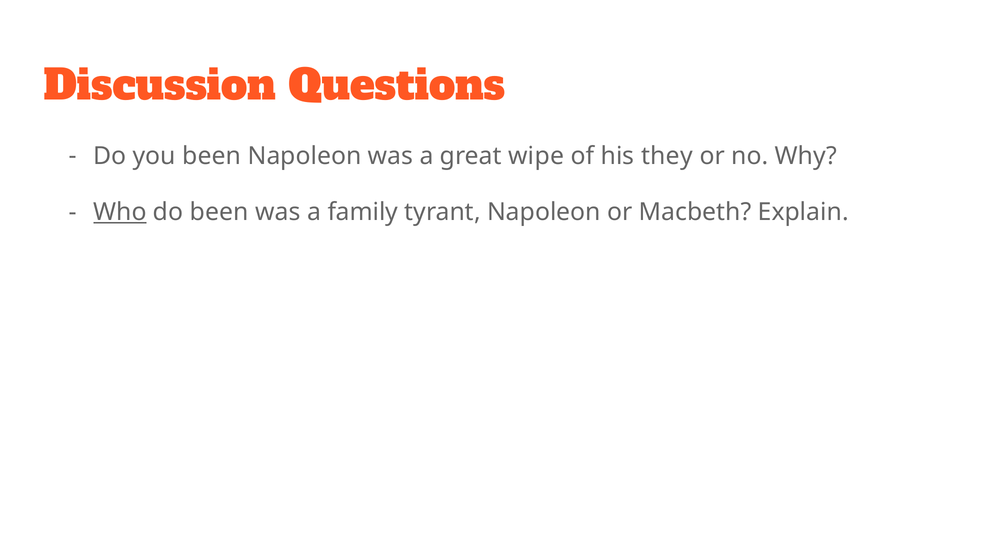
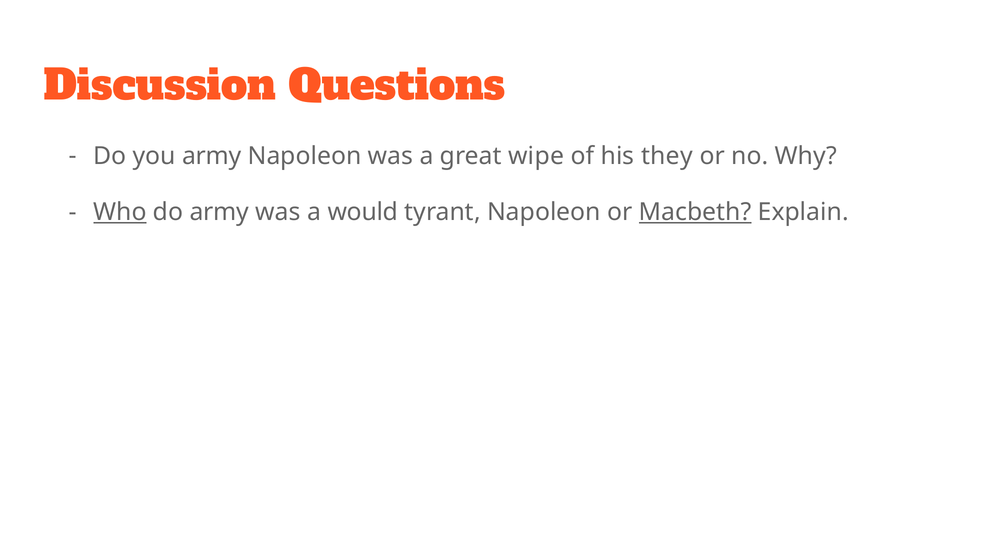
you been: been -> army
do been: been -> army
family: family -> would
Macbeth underline: none -> present
